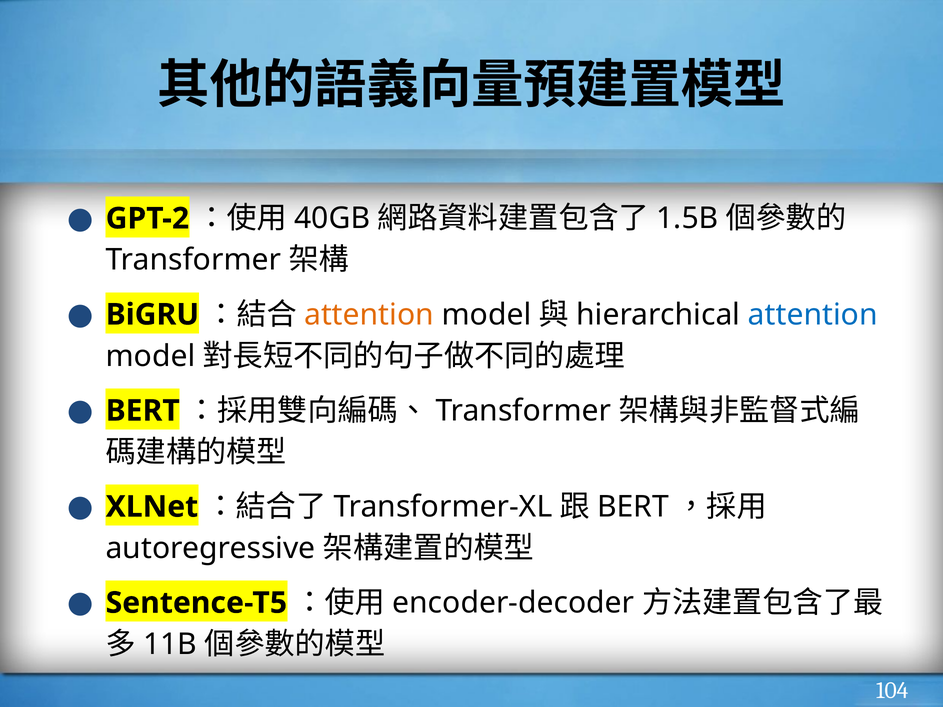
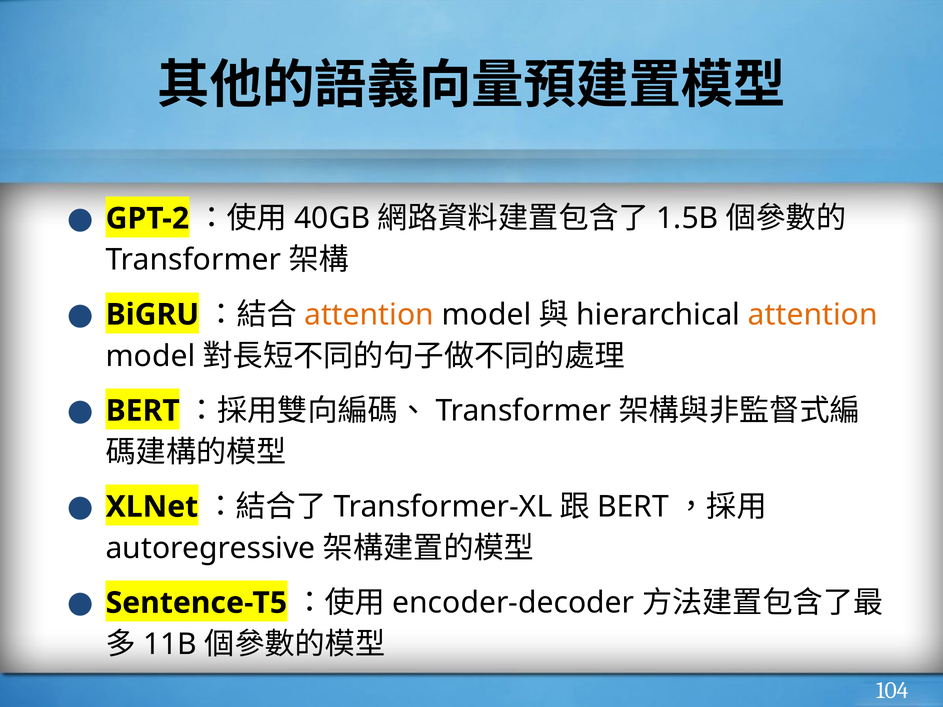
attention at (813, 315) colour: blue -> orange
